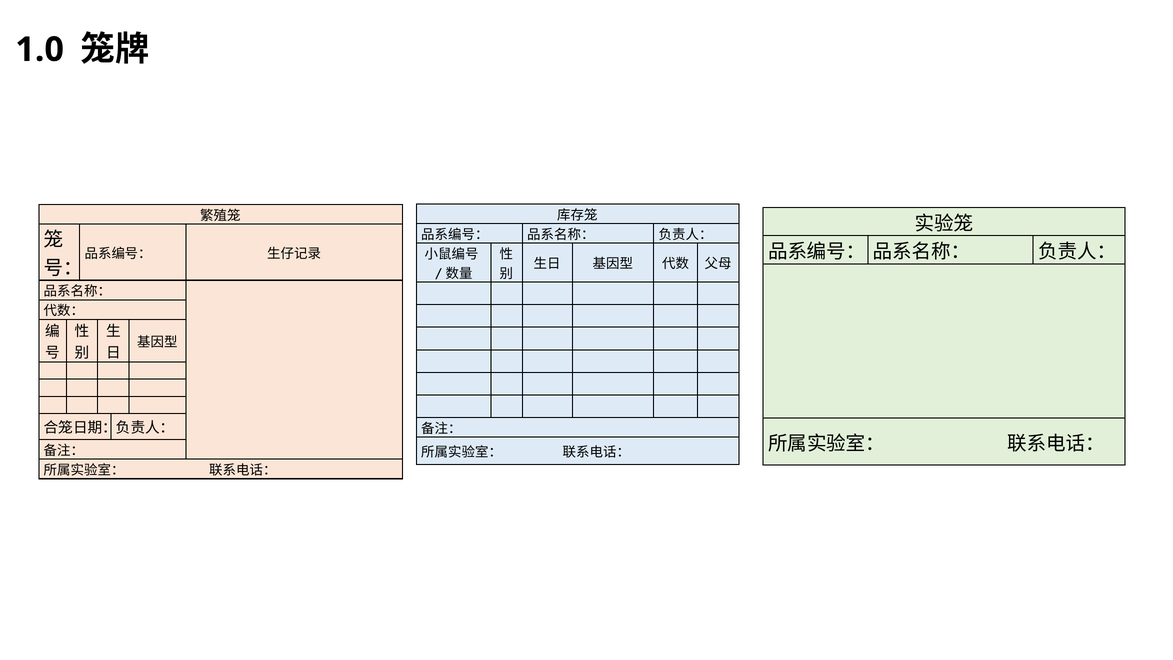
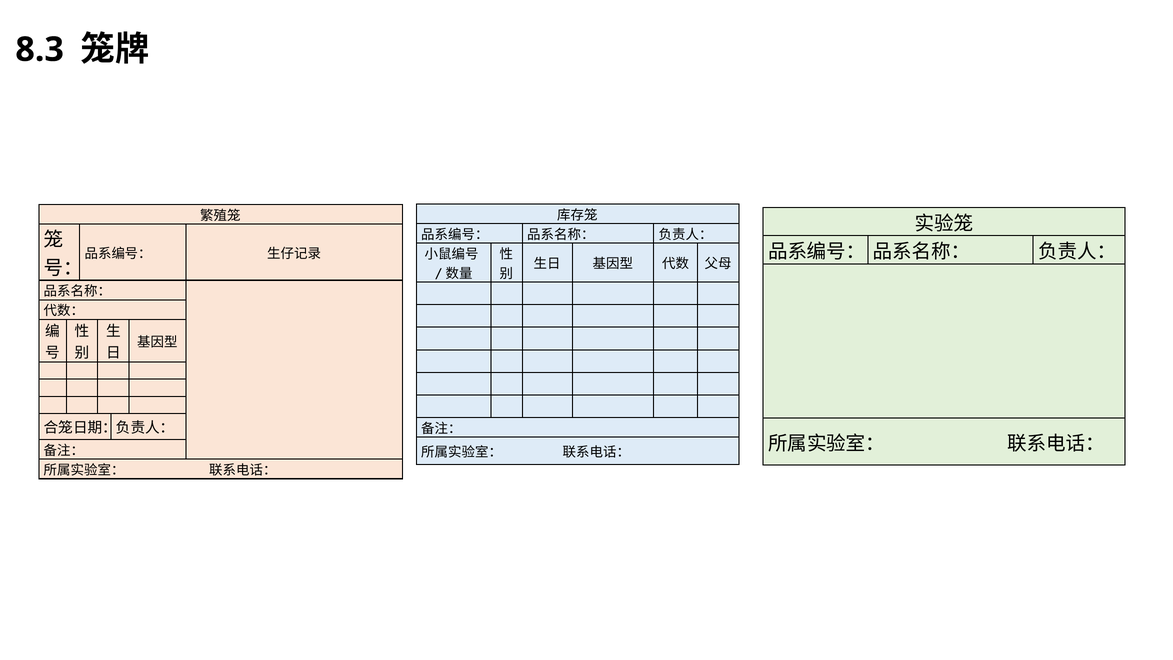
1.0: 1.0 -> 8.3
